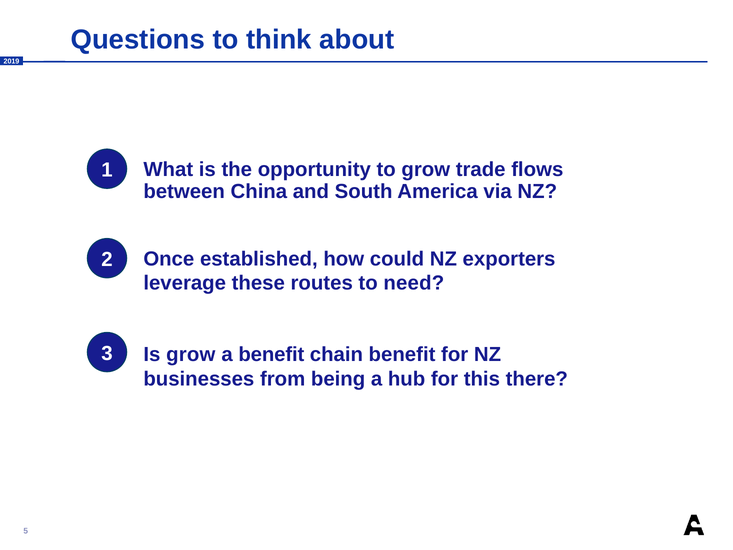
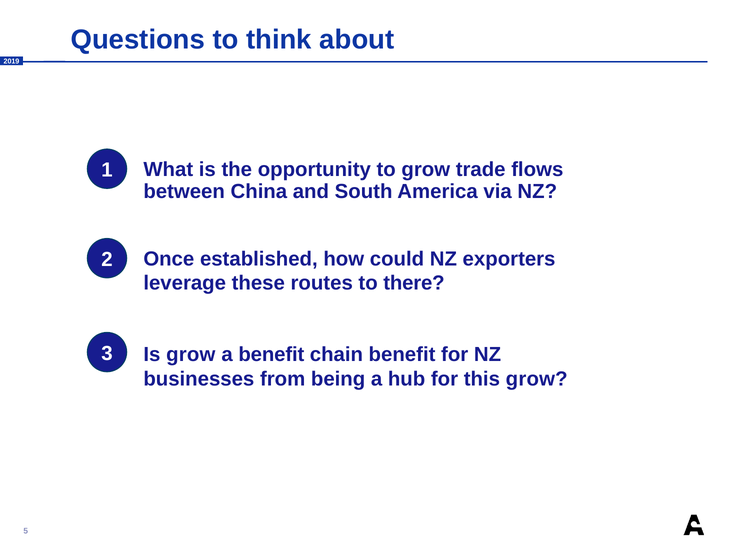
need: need -> there
this there: there -> grow
